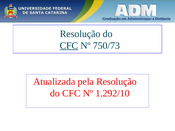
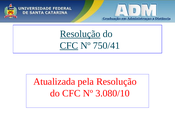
Resolução at (80, 34) underline: none -> present
750/73: 750/73 -> 750/41
1.292/10: 1.292/10 -> 3.080/10
